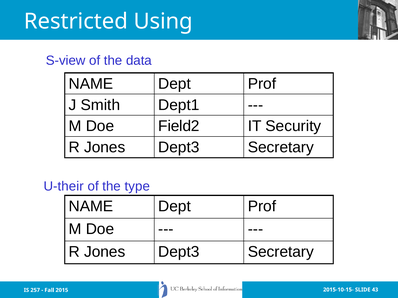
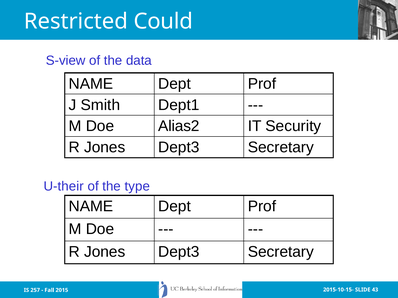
Using: Using -> Could
Field2: Field2 -> Alias2
